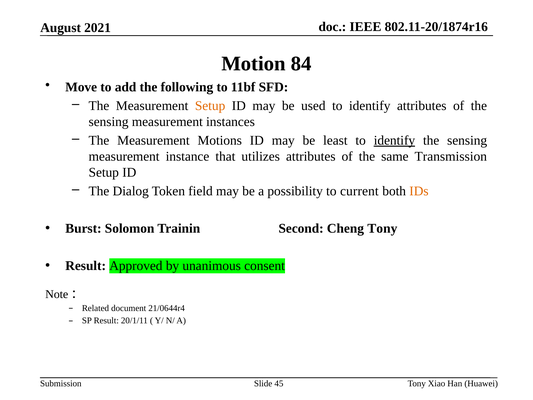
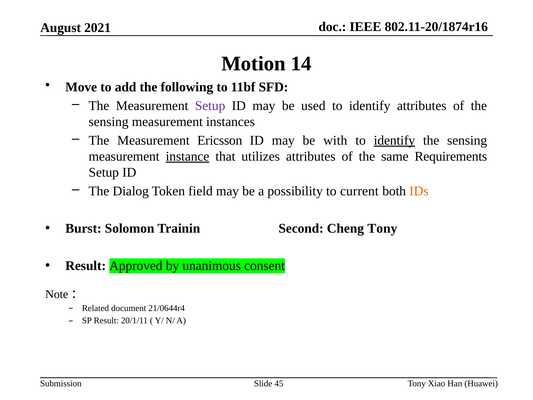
84: 84 -> 14
Setup at (210, 106) colour: orange -> purple
Motions: Motions -> Ericsson
least: least -> with
instance underline: none -> present
Transmission: Transmission -> Requirements
